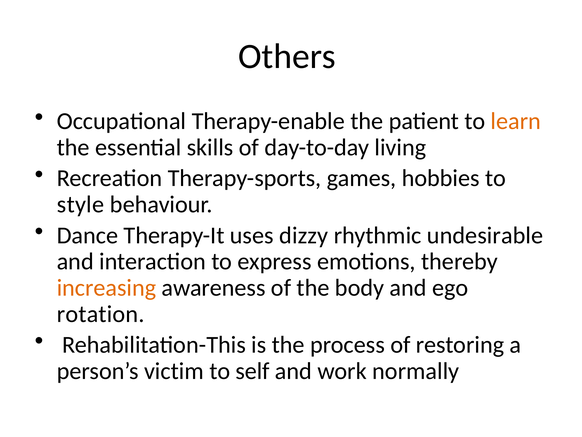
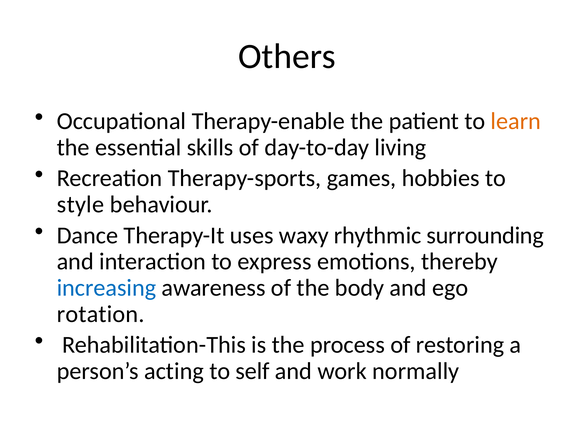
dizzy: dizzy -> waxy
undesirable: undesirable -> surrounding
increasing colour: orange -> blue
victim: victim -> acting
